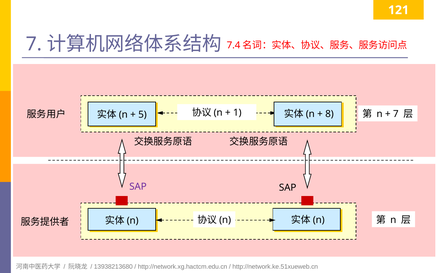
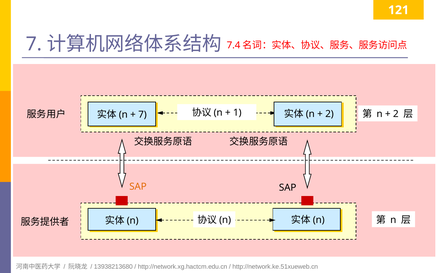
8 at (329, 114): 8 -> 2
7 at (396, 114): 7 -> 2
5 at (143, 115): 5 -> 7
SAP at (138, 187) colour: purple -> orange
